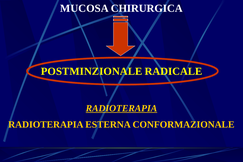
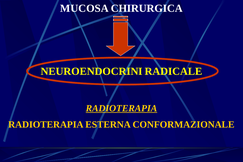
POSTMINZIONALE: POSTMINZIONALE -> NEUROENDOCRINI
